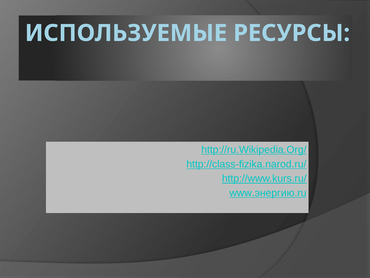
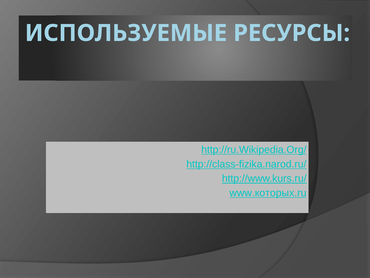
www.энергию.ru: www.энергию.ru -> www.которых.ru
